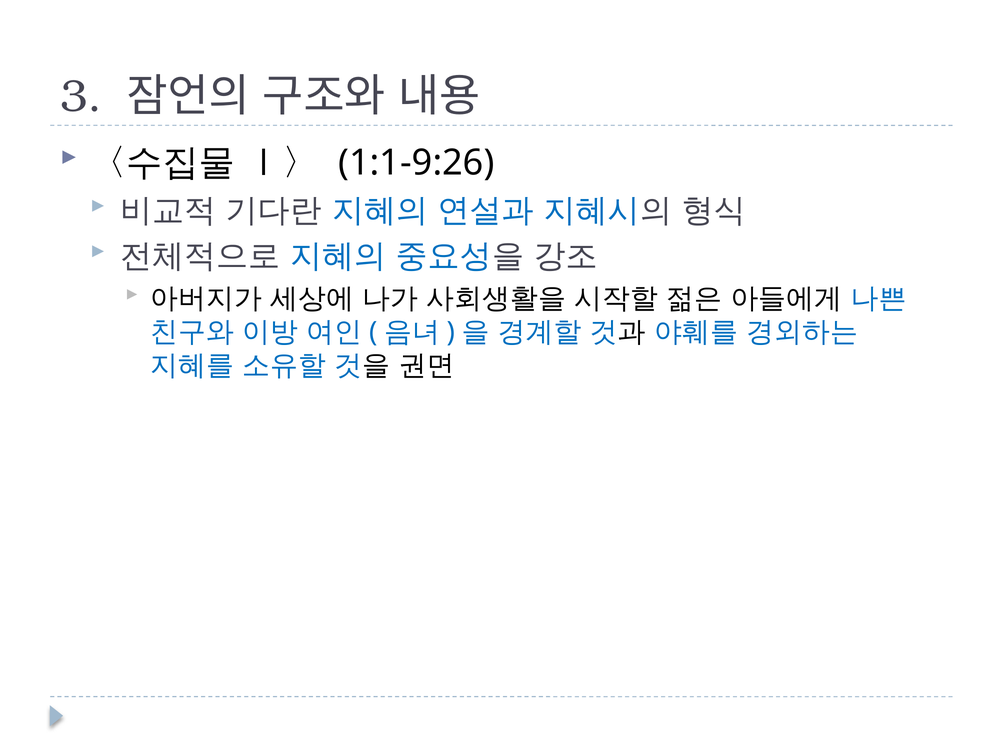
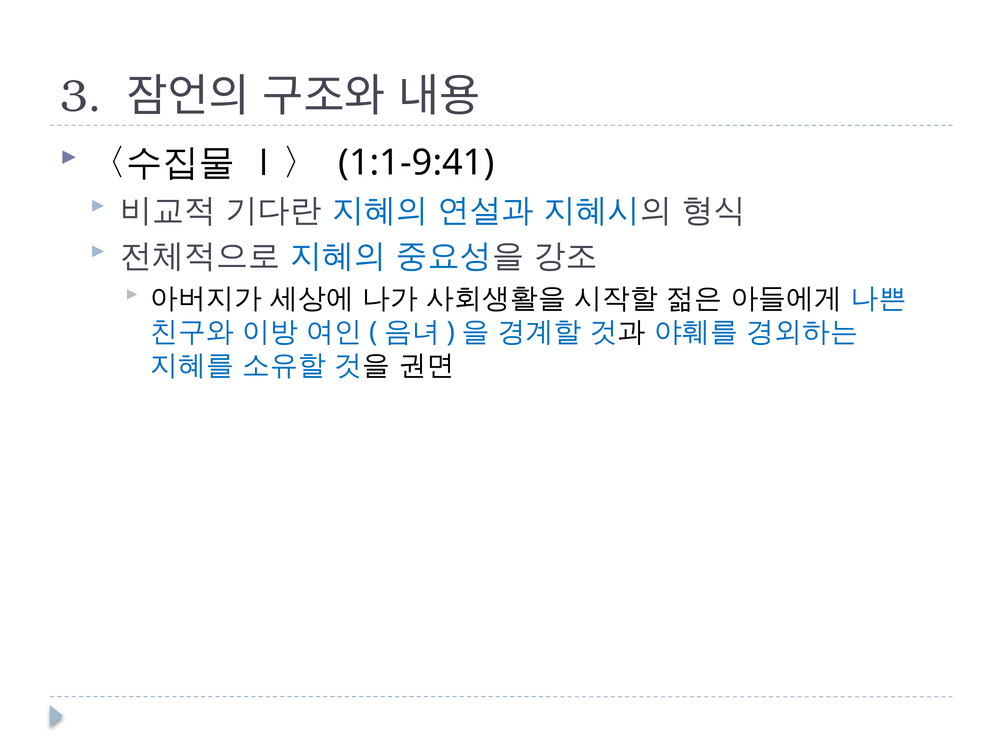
1:1-9:26: 1:1-9:26 -> 1:1-9:41
